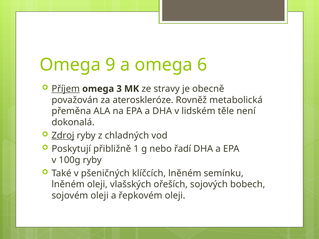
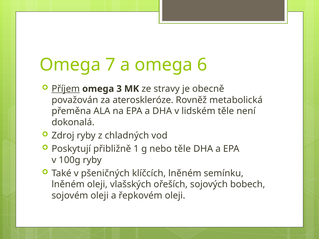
9: 9 -> 7
Zdroj underline: present -> none
nebo řadí: řadí -> těle
